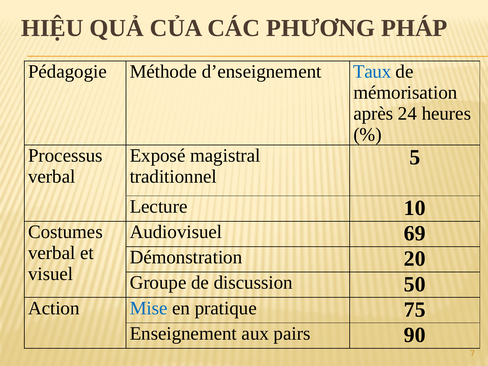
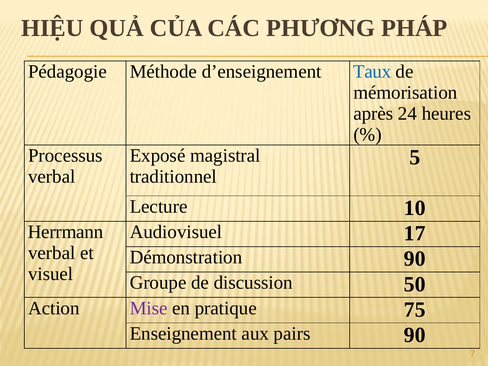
Costumes: Costumes -> Herrmann
69: 69 -> 17
20 at (415, 259): 20 -> 90
Mise colour: blue -> purple
